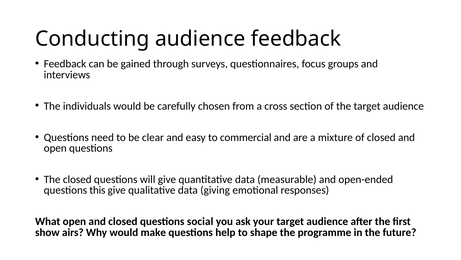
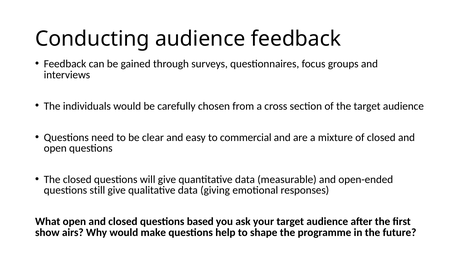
this: this -> still
social: social -> based
